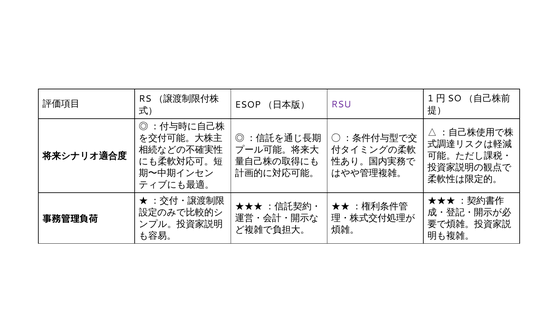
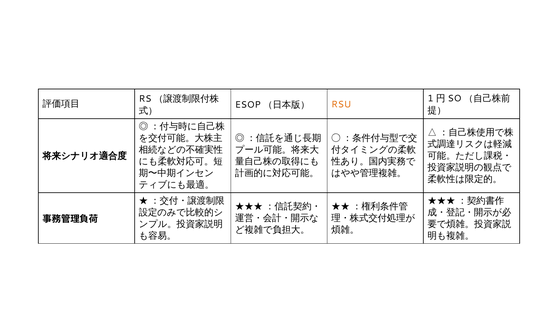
RSU colour: purple -> orange
